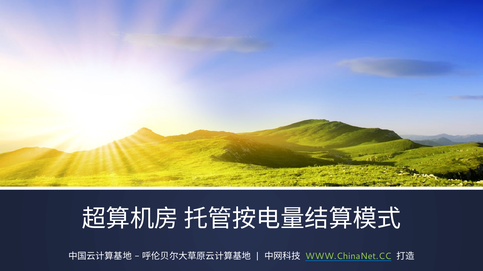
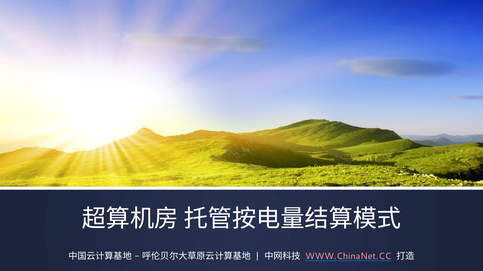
WWW.ChinaNet.CC colour: light green -> pink
